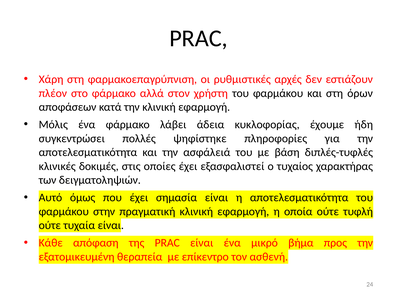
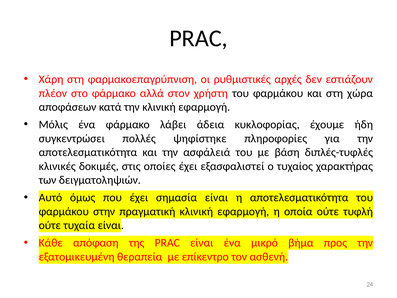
όρων: όρων -> χώρα
